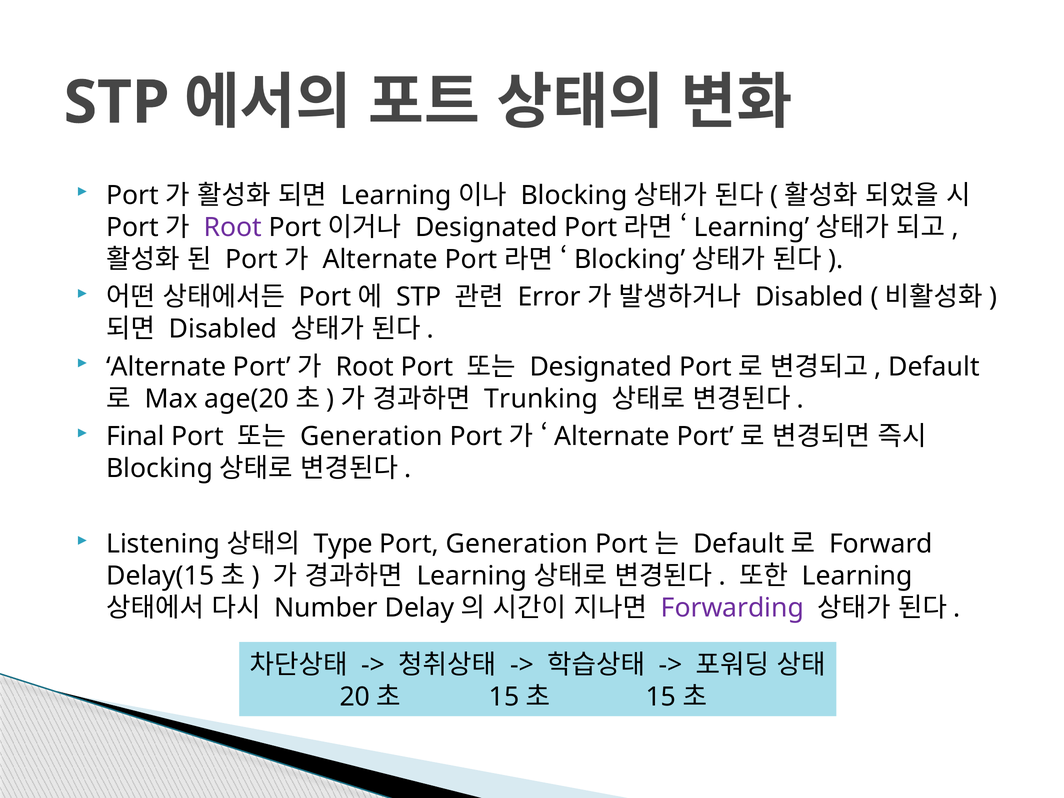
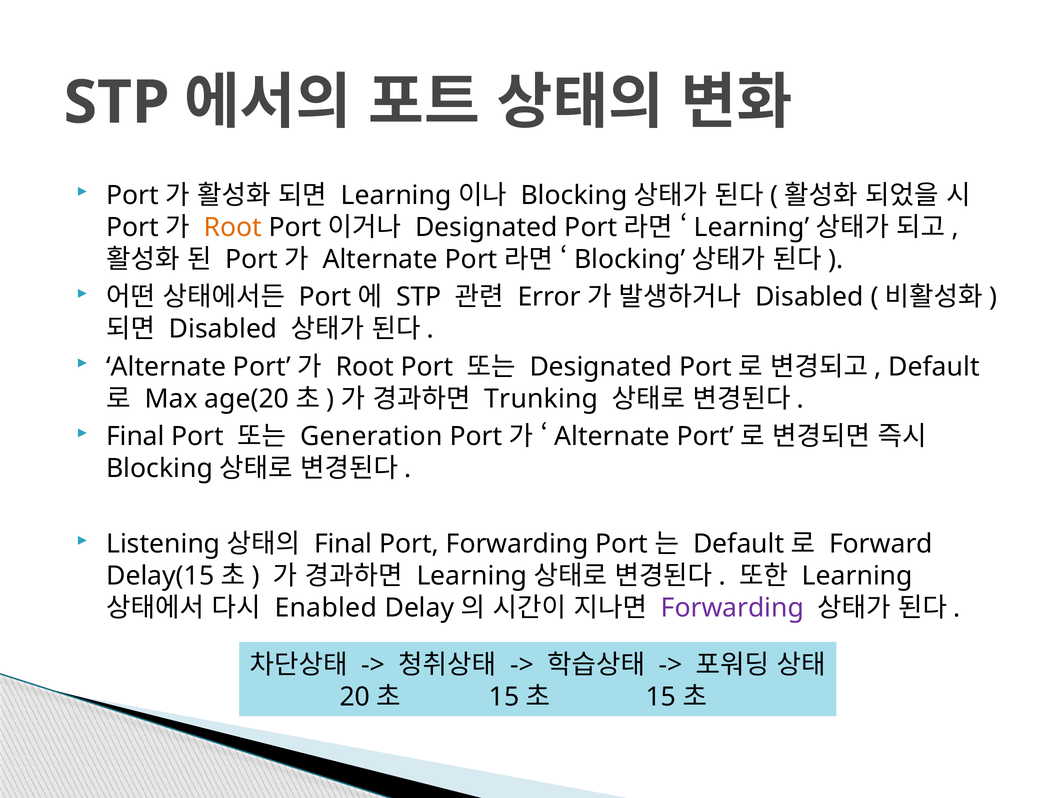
Root at (233, 227) colour: purple -> orange
Type at (343, 544): Type -> Final
Port Generation: Generation -> Forwarding
Number: Number -> Enabled
